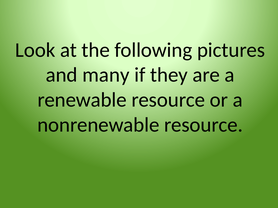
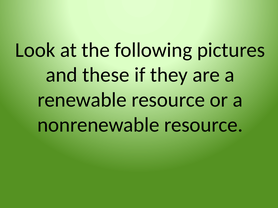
many: many -> these
